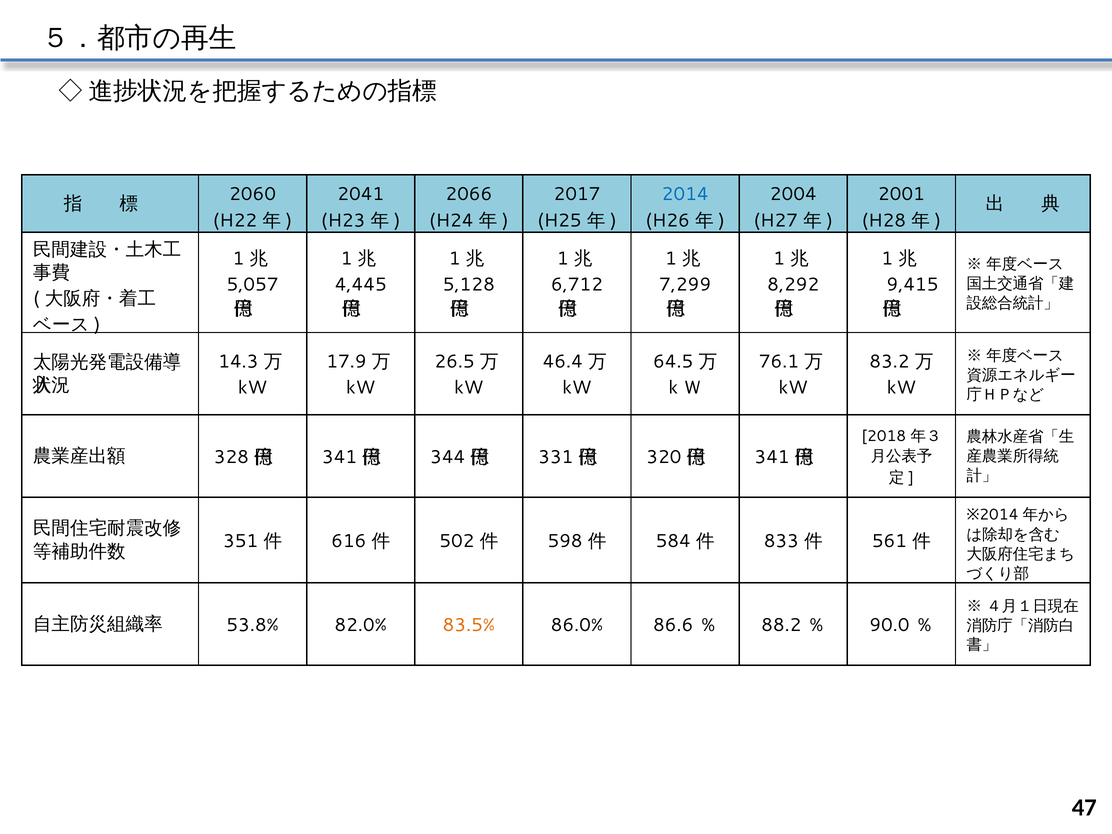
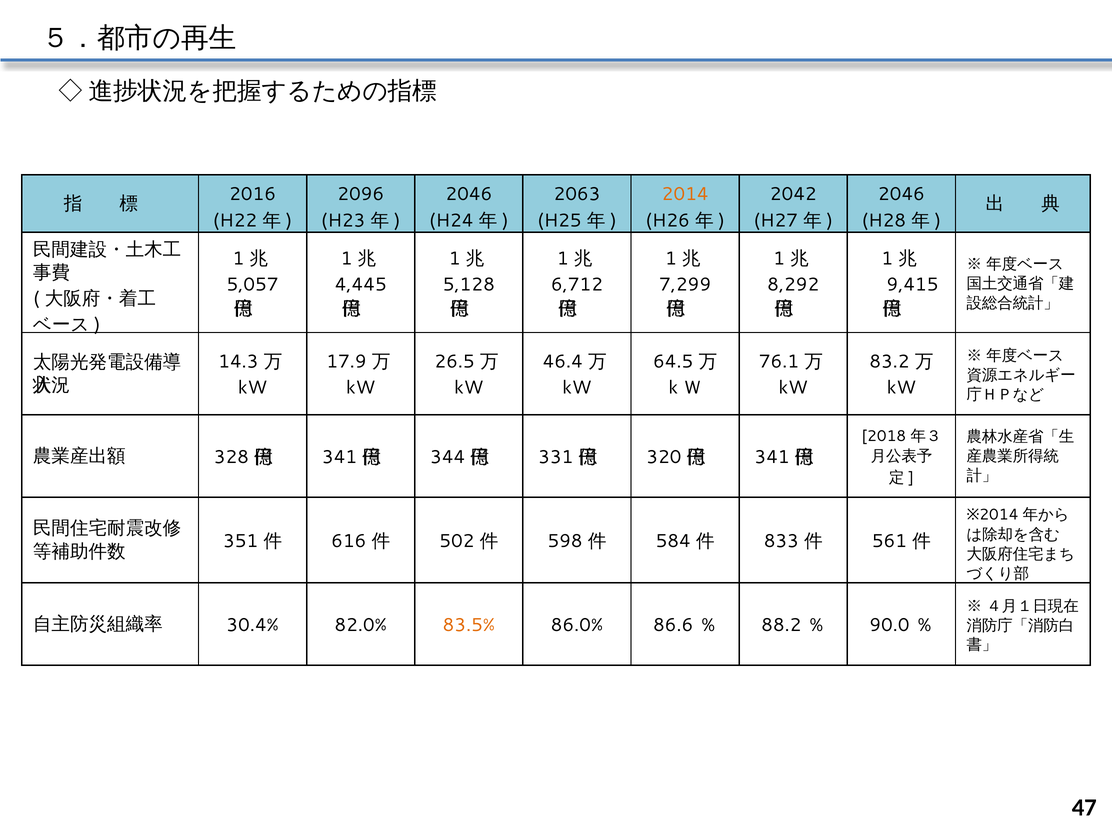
2060: 2060 -> 2016
2041: 2041 -> 2096
2066 at (469, 194): 2066 -> 2046
2017: 2017 -> 2063
2014 colour: blue -> orange
2004: 2004 -> 2042
2001 at (901, 194): 2001 -> 2046
53.8%: 53.8% -> 30.4%
